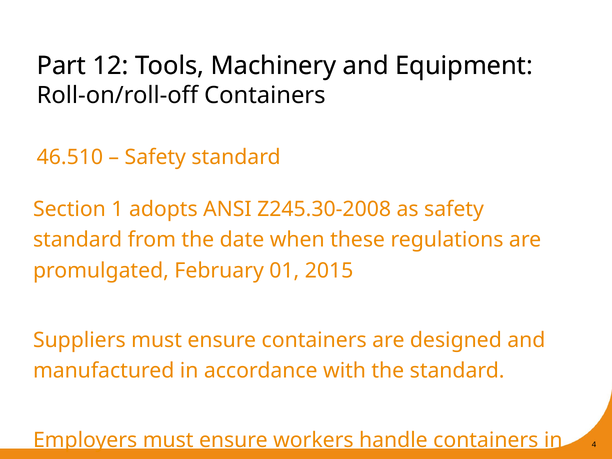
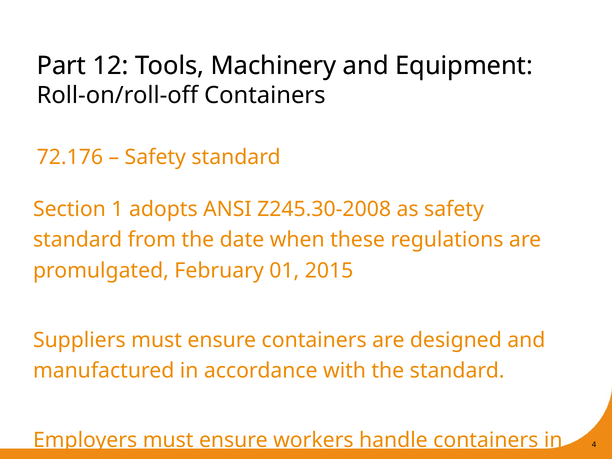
46.510: 46.510 -> 72.176
